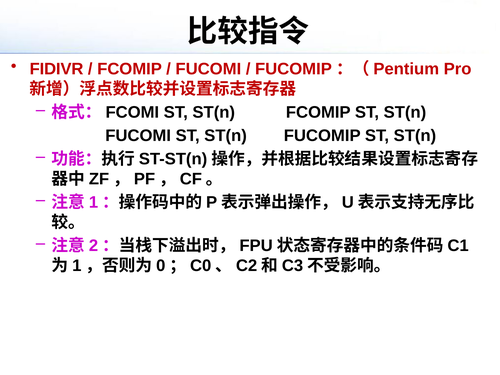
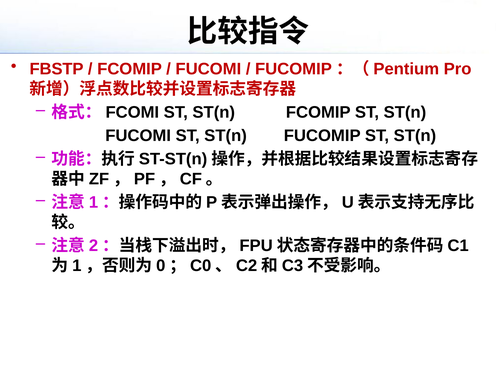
FIDIVR: FIDIVR -> FBSTP
